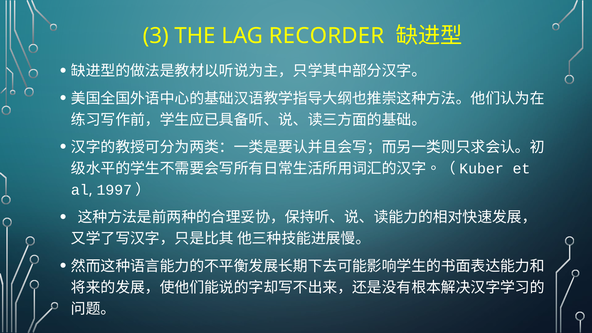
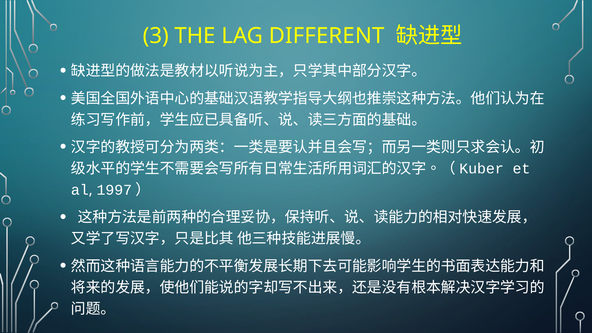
RECORDER: RECORDER -> DIFFERENT
